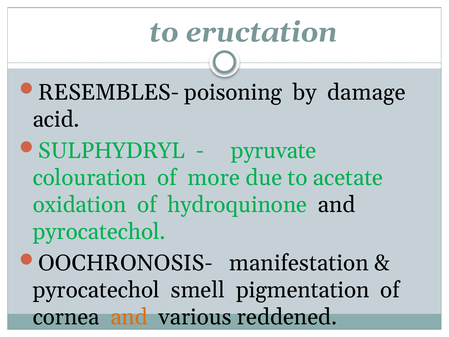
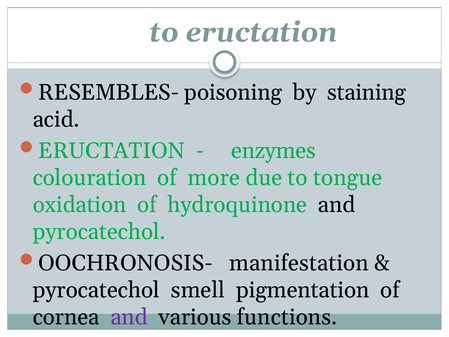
damage: damage -> staining
SULPHYDRYL at (112, 151): SULPHYDRYL -> ERUCTATION
pyruvate: pyruvate -> enzymes
acetate: acetate -> tongue
and at (129, 317) colour: orange -> purple
reddened: reddened -> functions
